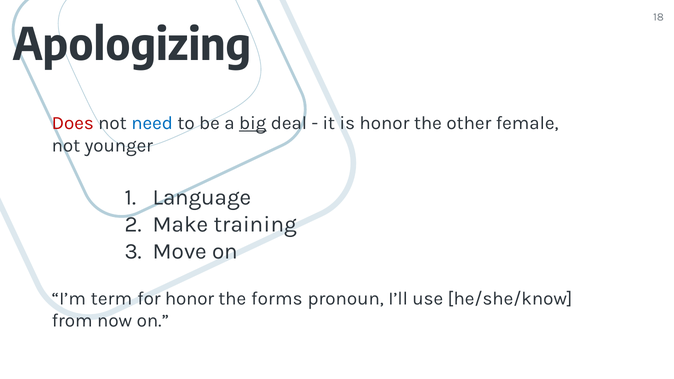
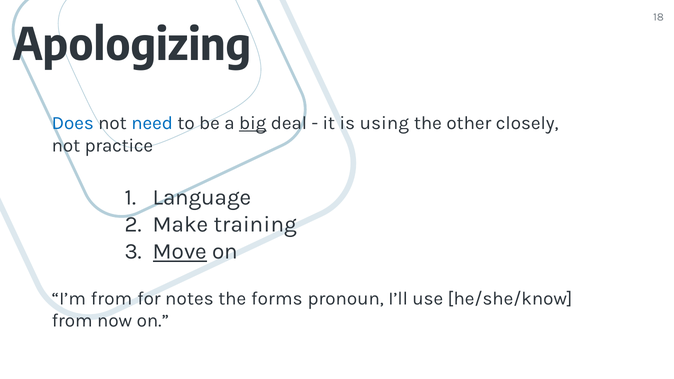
Does colour: red -> blue
is honor: honor -> using
female: female -> closely
younger: younger -> practice
Move underline: none -> present
I’m term: term -> from
for honor: honor -> notes
